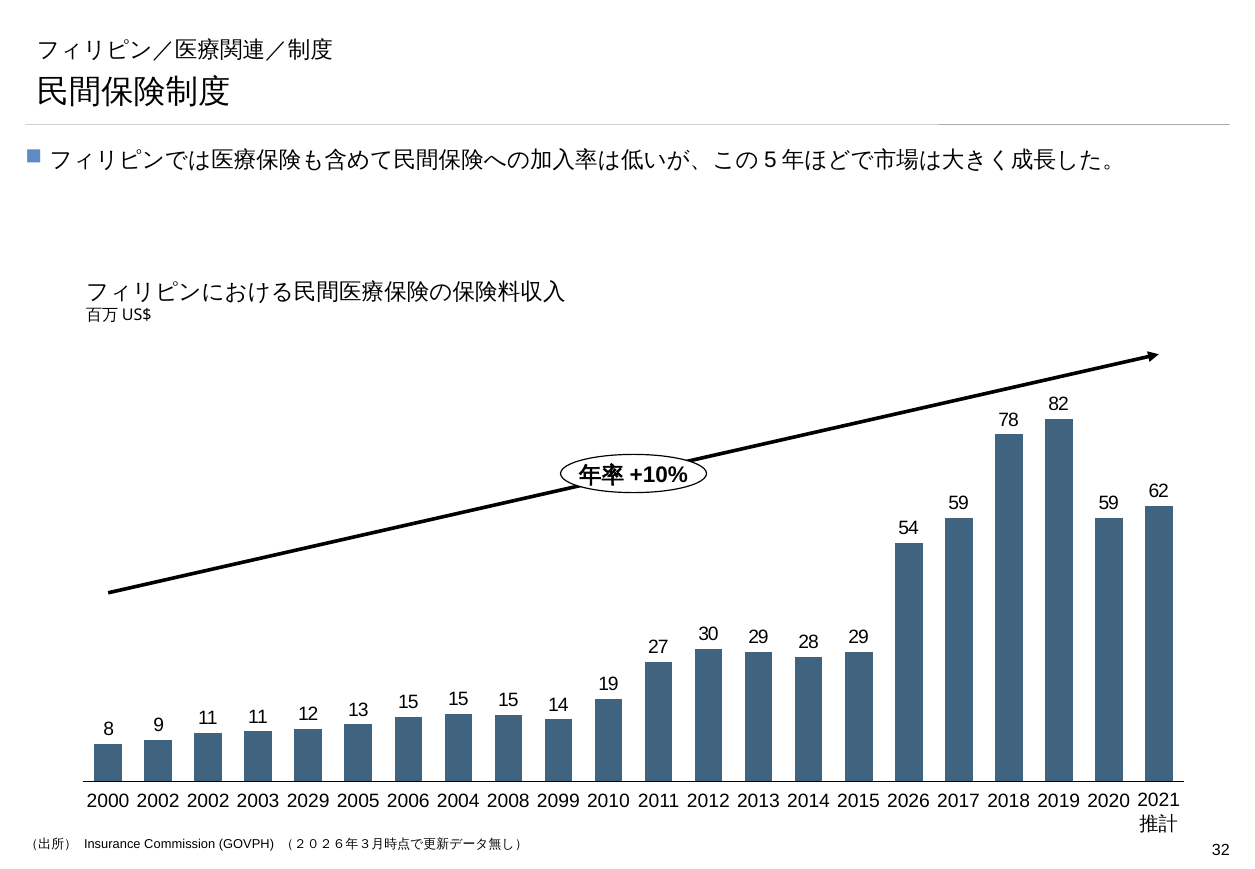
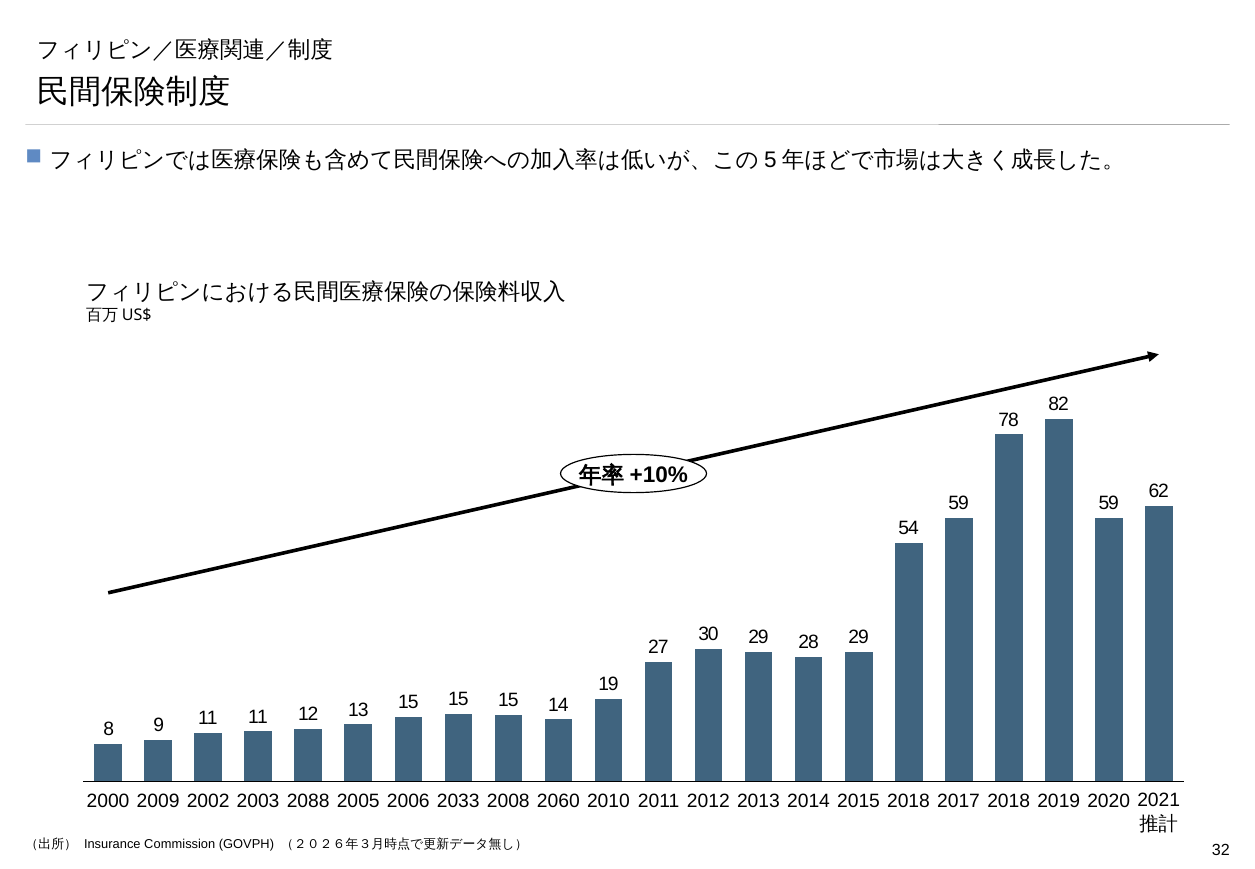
2000 2002: 2002 -> 2009
2029: 2029 -> 2088
2004: 2004 -> 2033
2099: 2099 -> 2060
2014 2026: 2026 -> 2018
